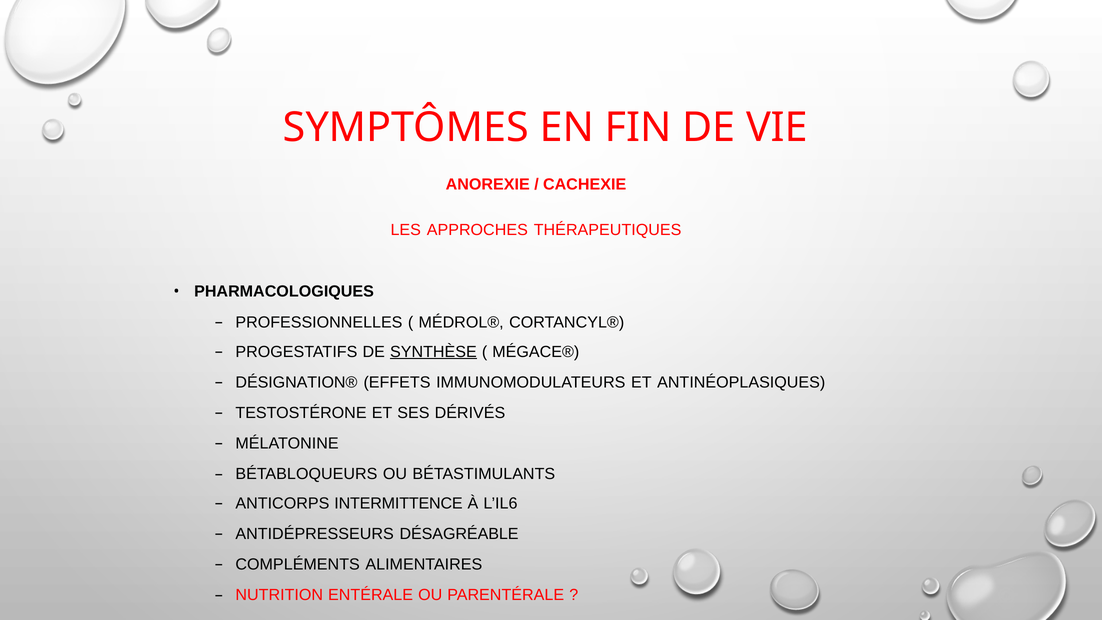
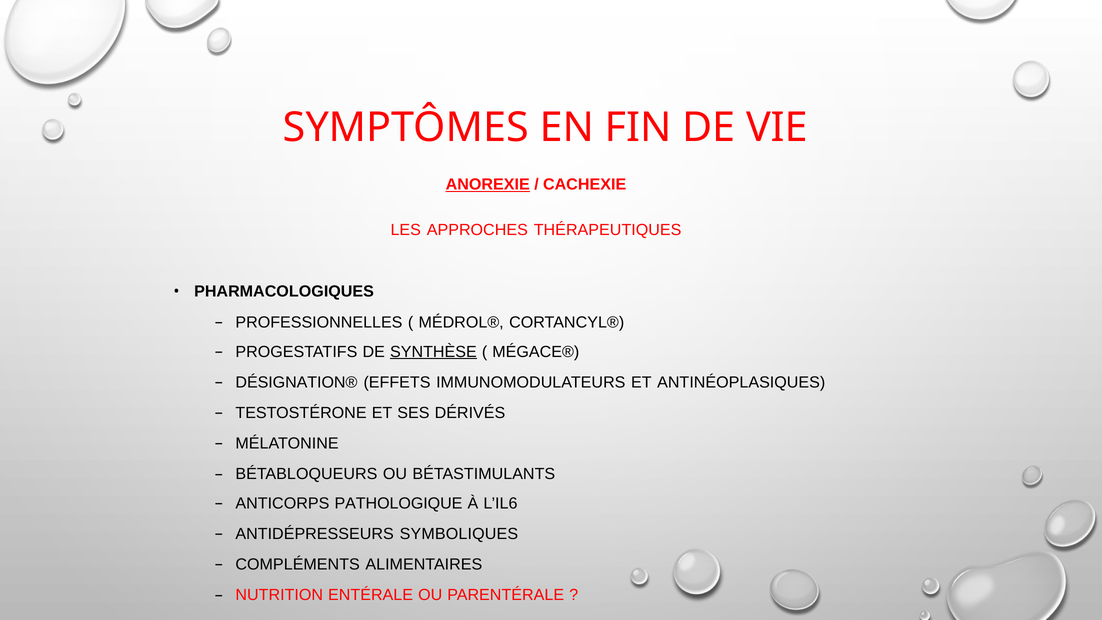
ANOREXIE underline: none -> present
INTERMITTENCE: INTERMITTENCE -> PATHOLOGIQUE
DÉSAGRÉABLE: DÉSAGRÉABLE -> SYMBOLIQUES
